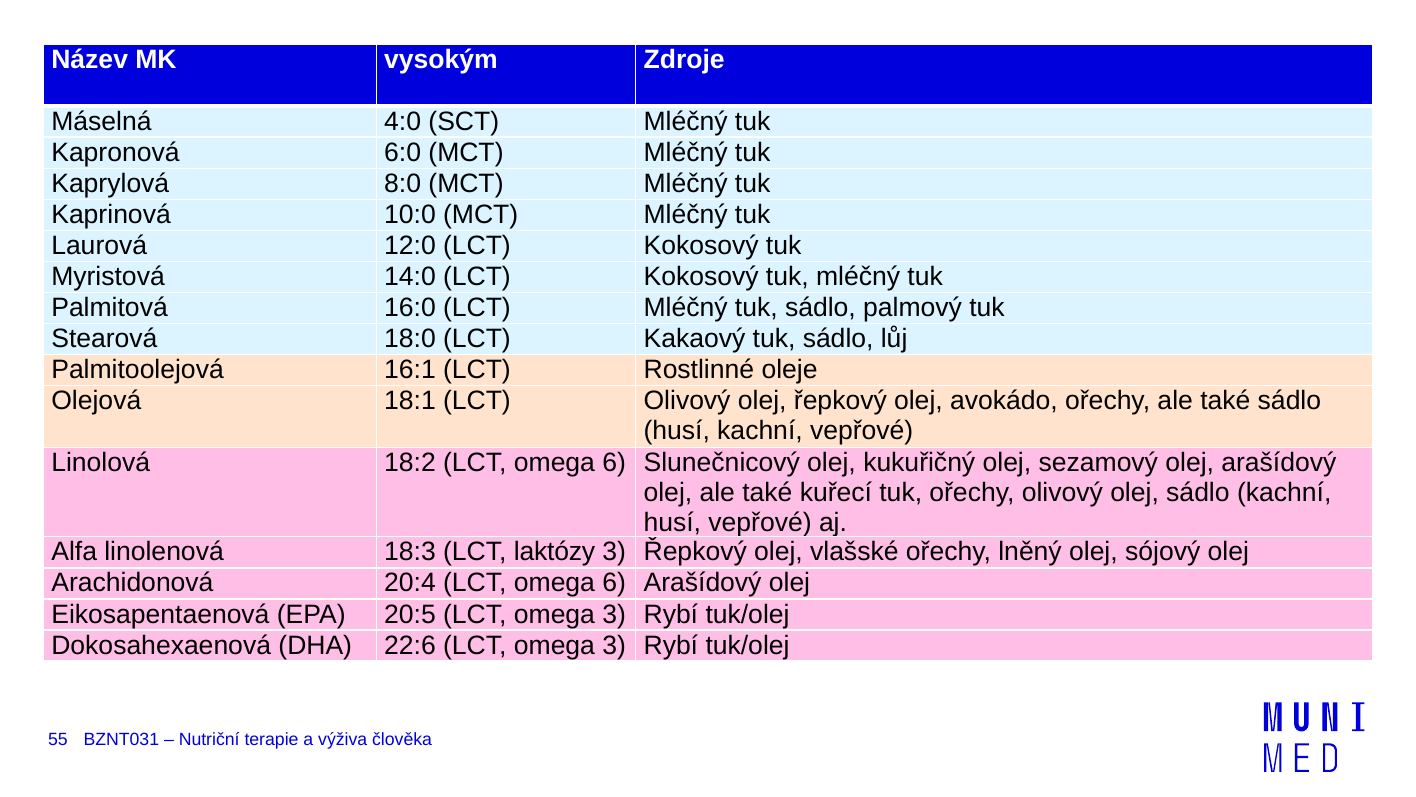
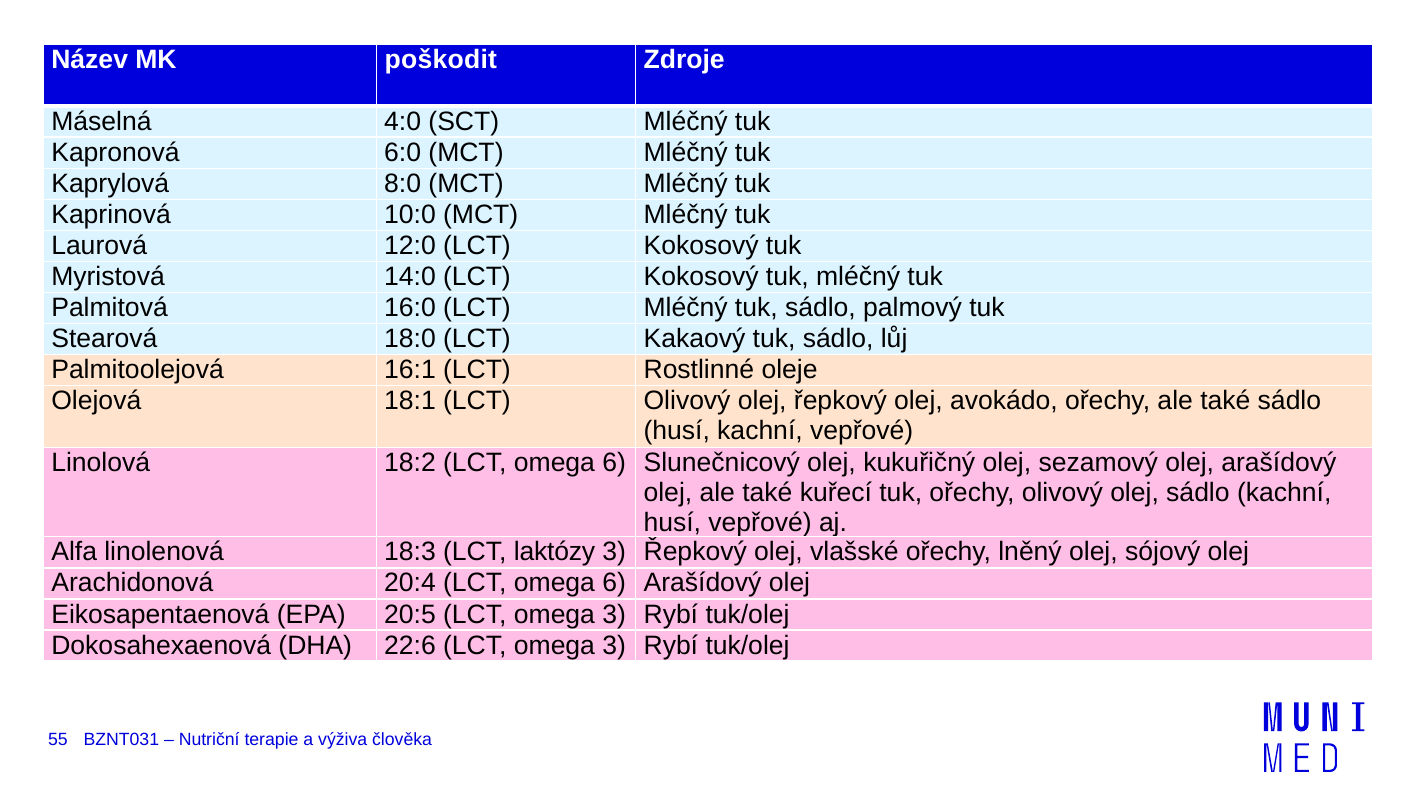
vysokým: vysokým -> poškodit
